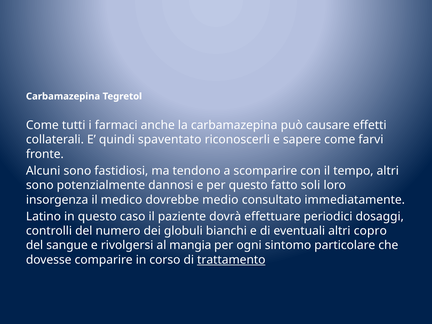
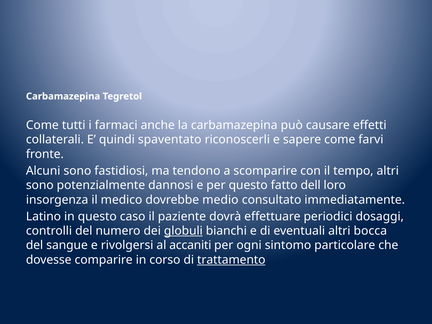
soli: soli -> dell
globuli underline: none -> present
copro: copro -> bocca
mangia: mangia -> accaniti
